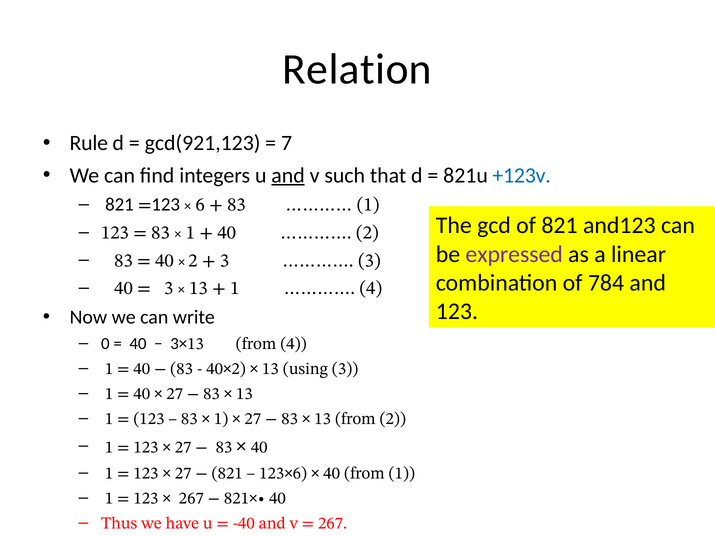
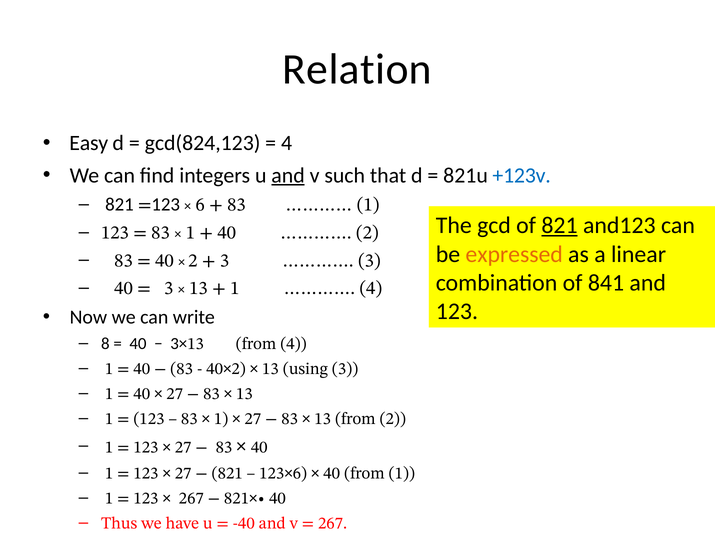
Rule: Rule -> Easy
gcd(921,123: gcd(921,123 -> gcd(824,123
7 at (287, 143): 7 -> 4
821 at (559, 226) underline: none -> present
expressed colour: purple -> orange
784: 784 -> 841
0: 0 -> 8
